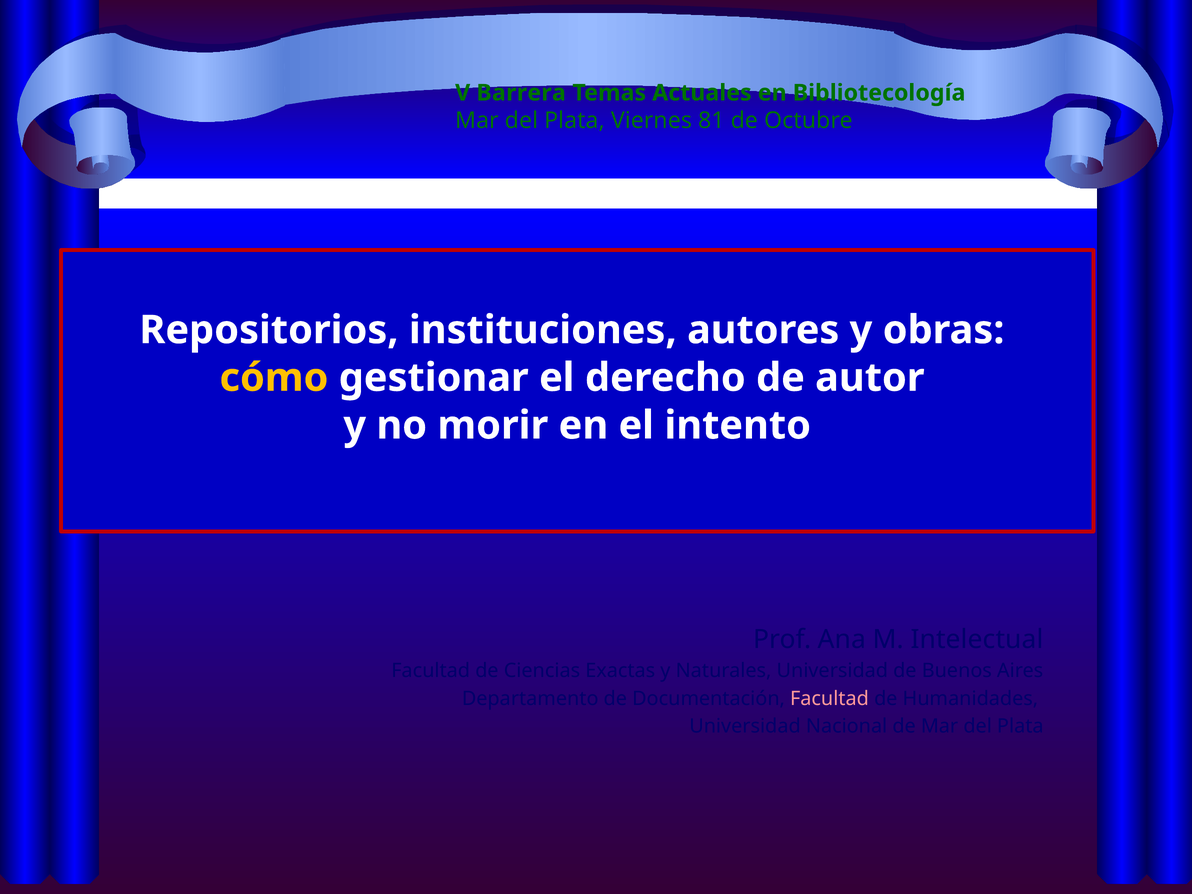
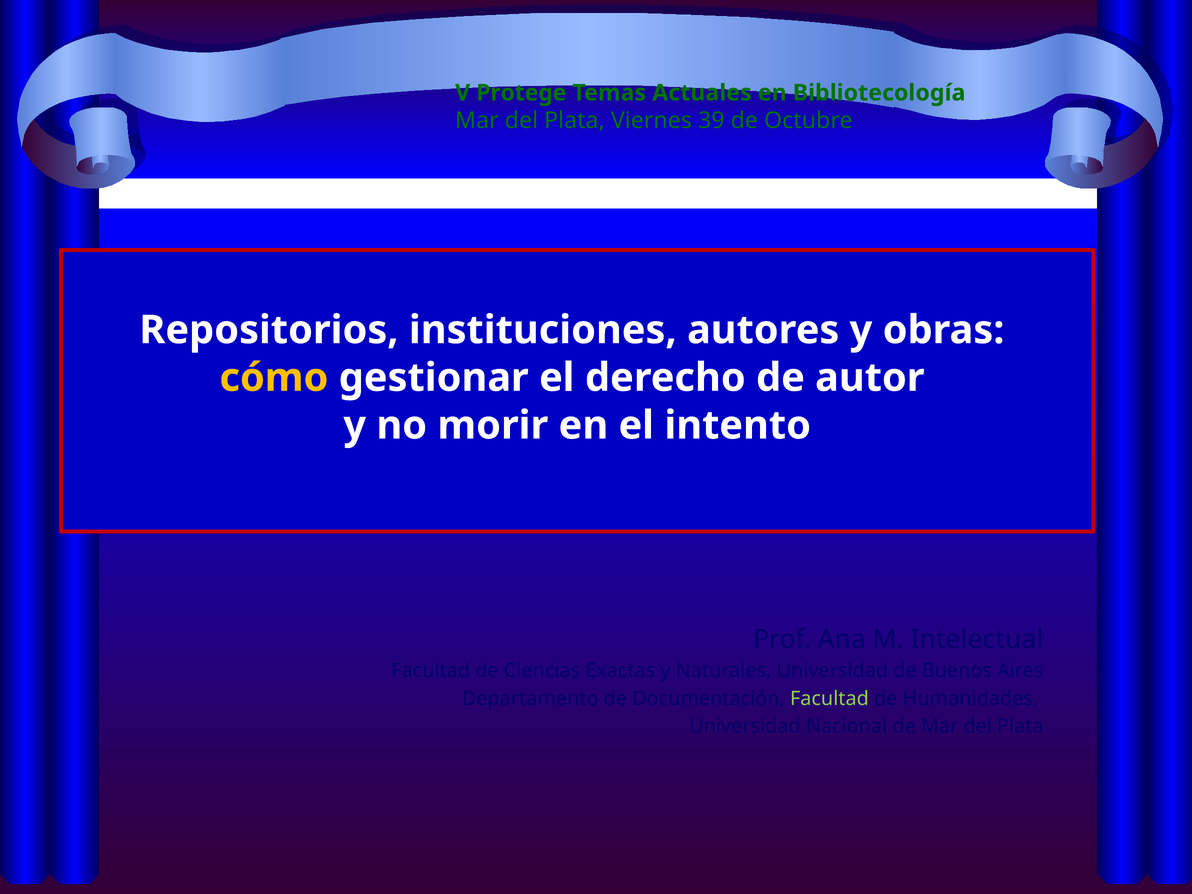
Barrera: Barrera -> Protege
81: 81 -> 39
Facultad at (829, 699) colour: pink -> light green
